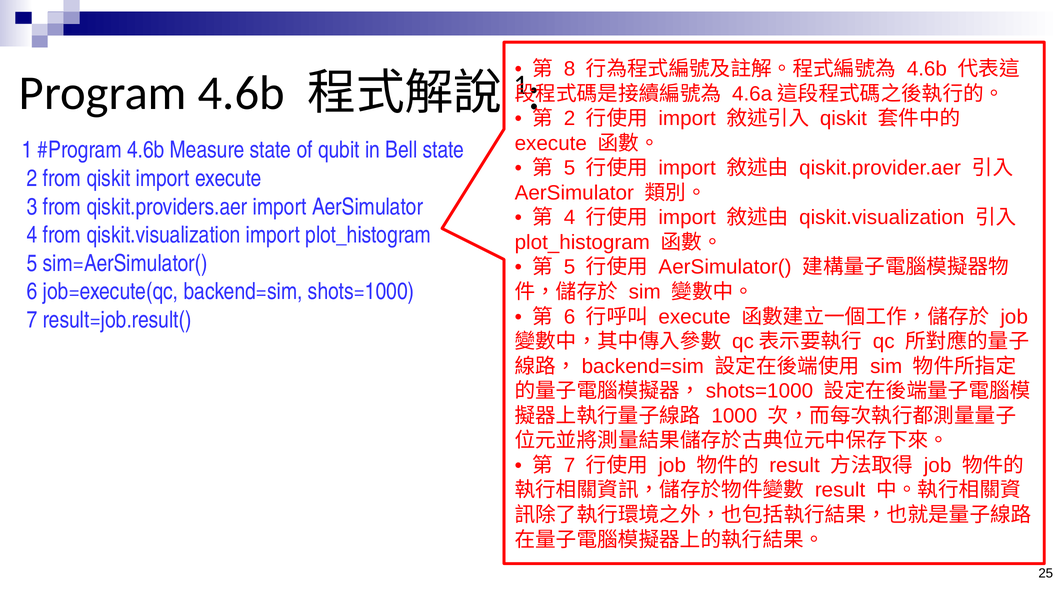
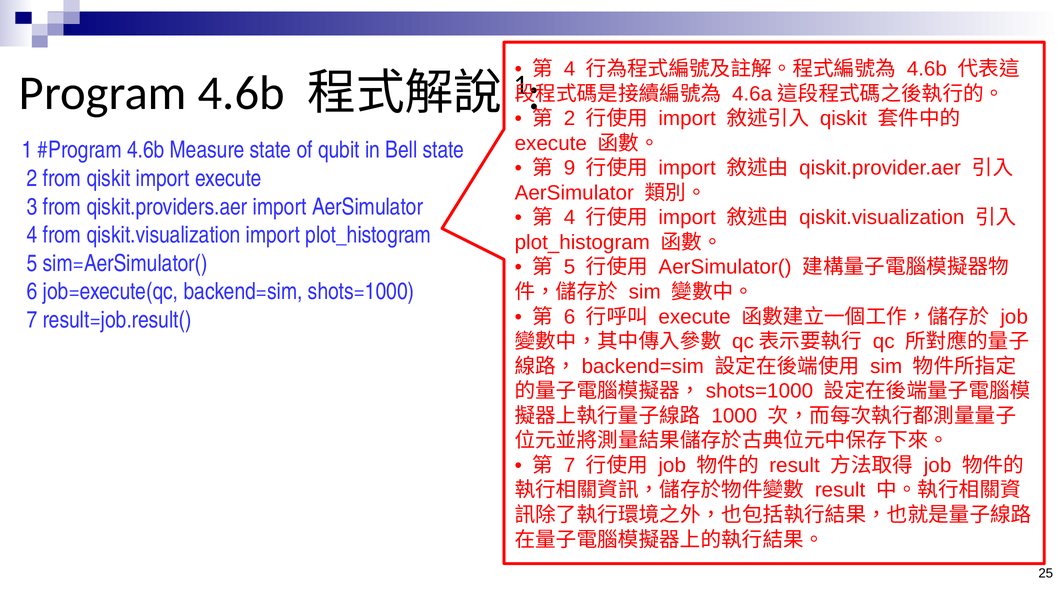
8 at (569, 69): 8 -> 4
5 at (569, 168): 5 -> 9
